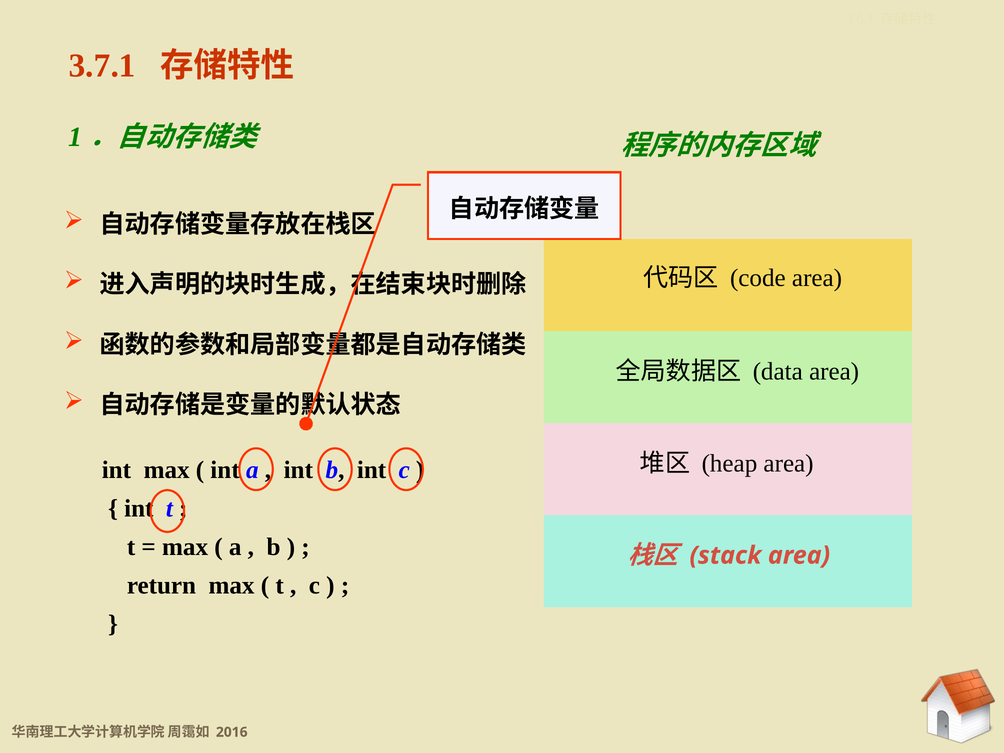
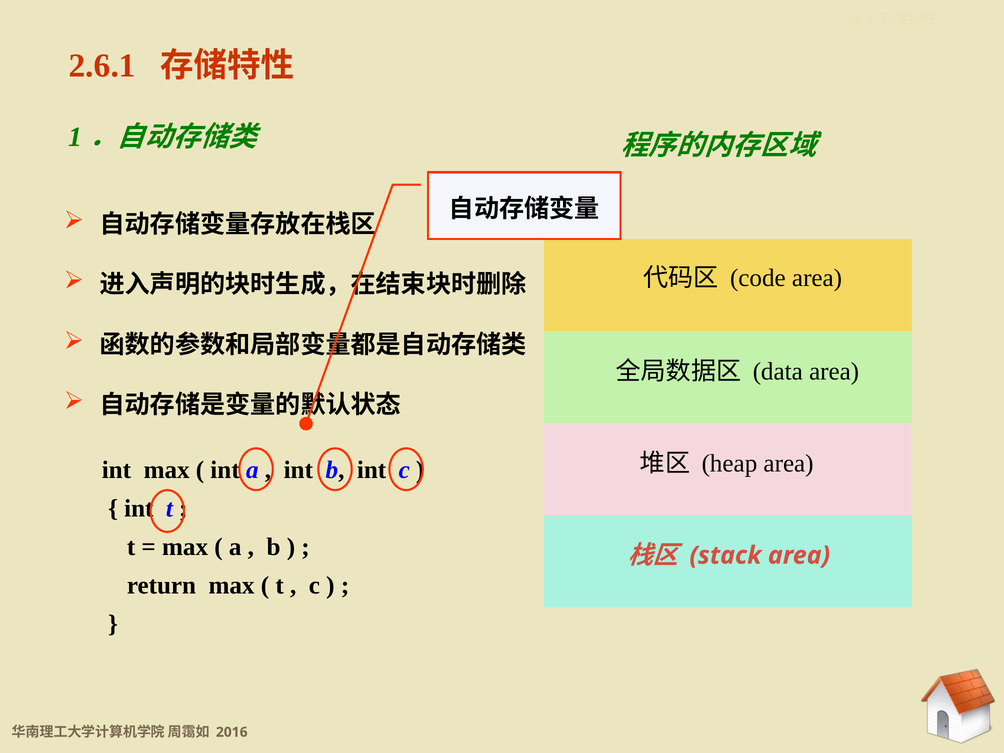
3.7.1: 3.7.1 -> 2.6.1
